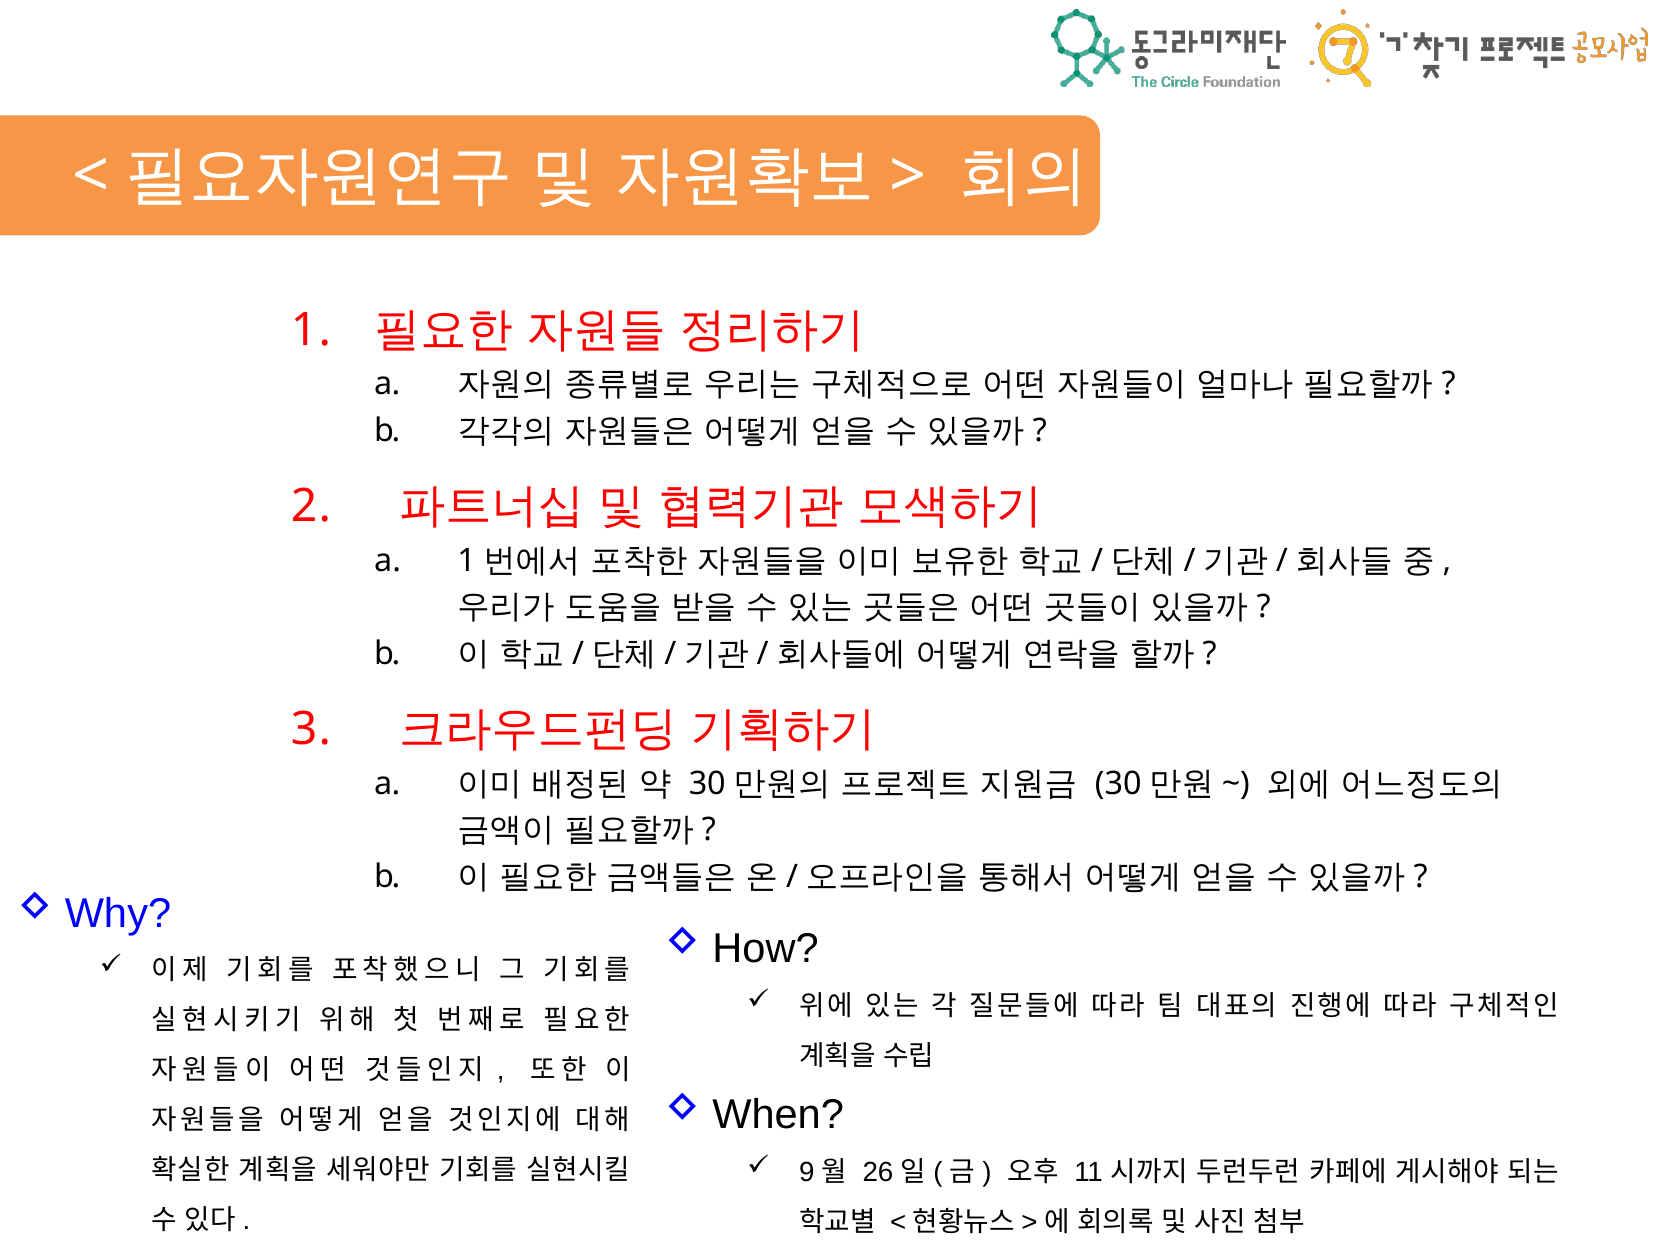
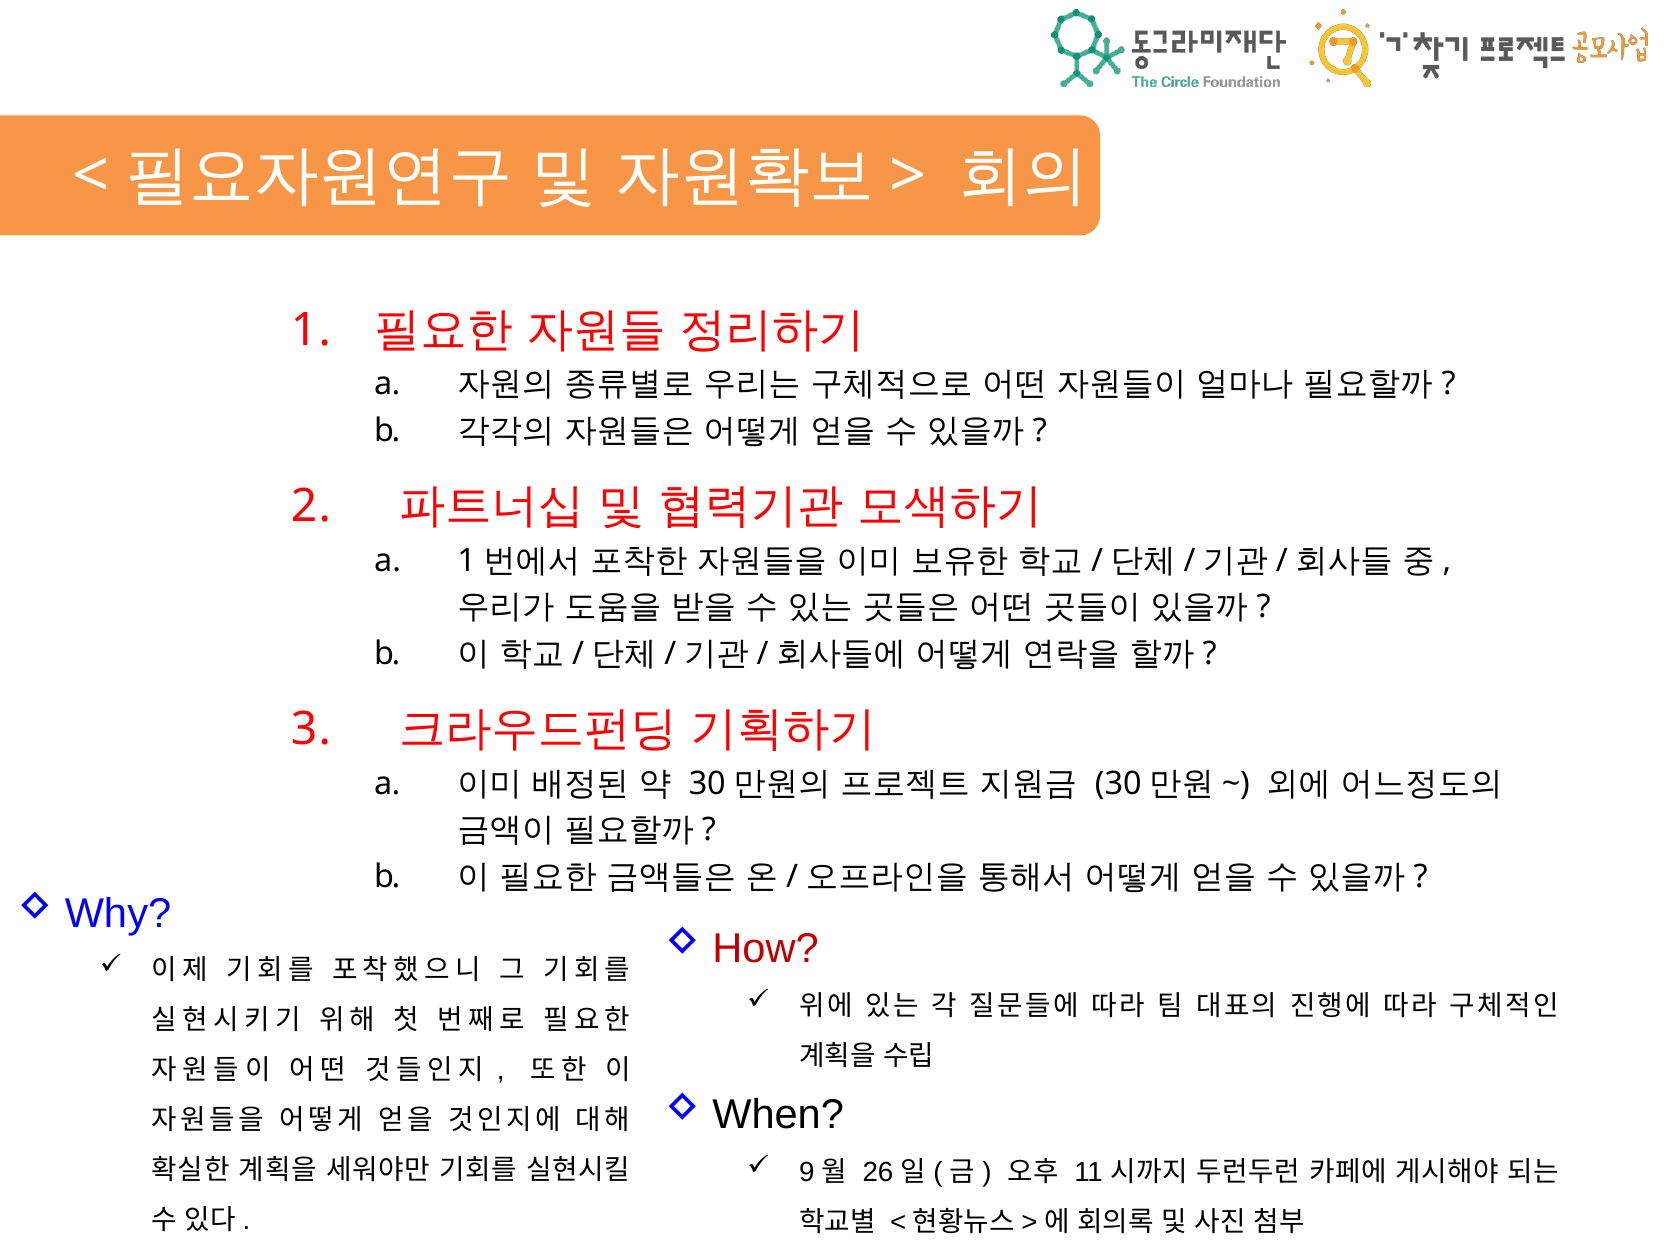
How colour: black -> red
